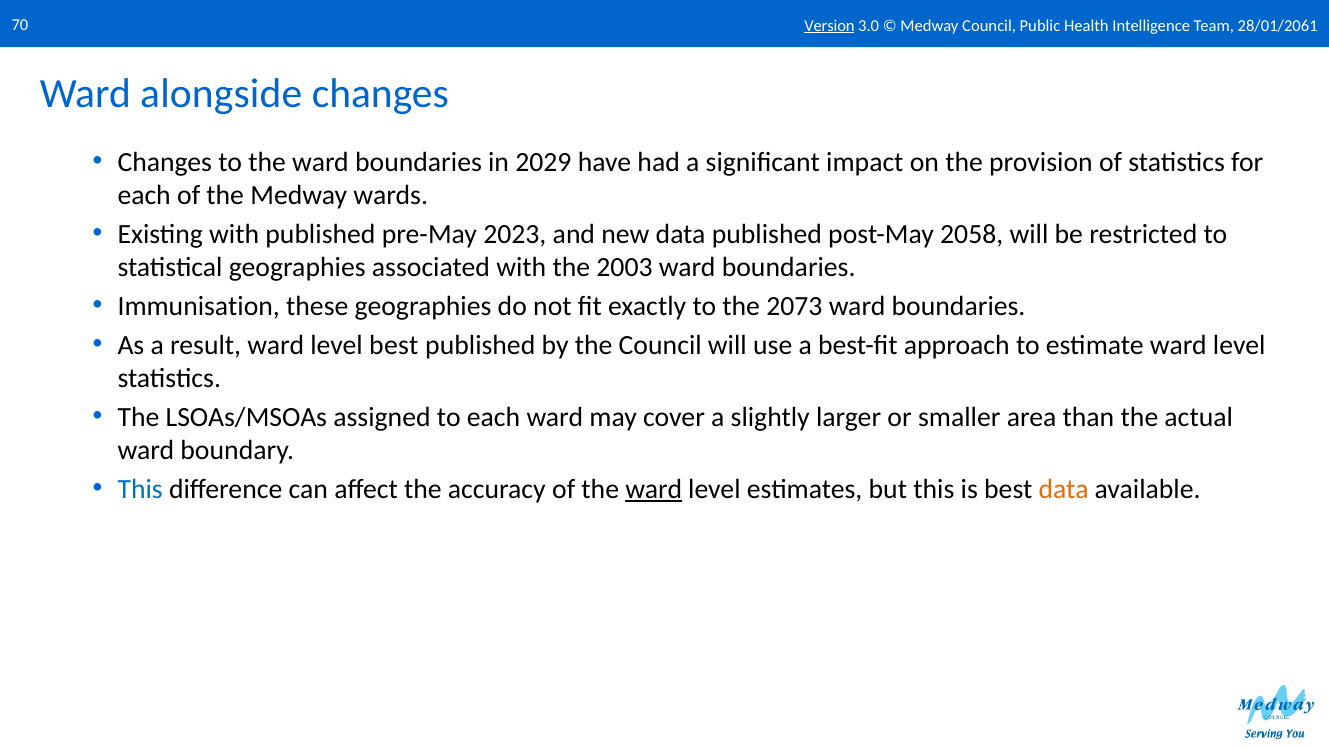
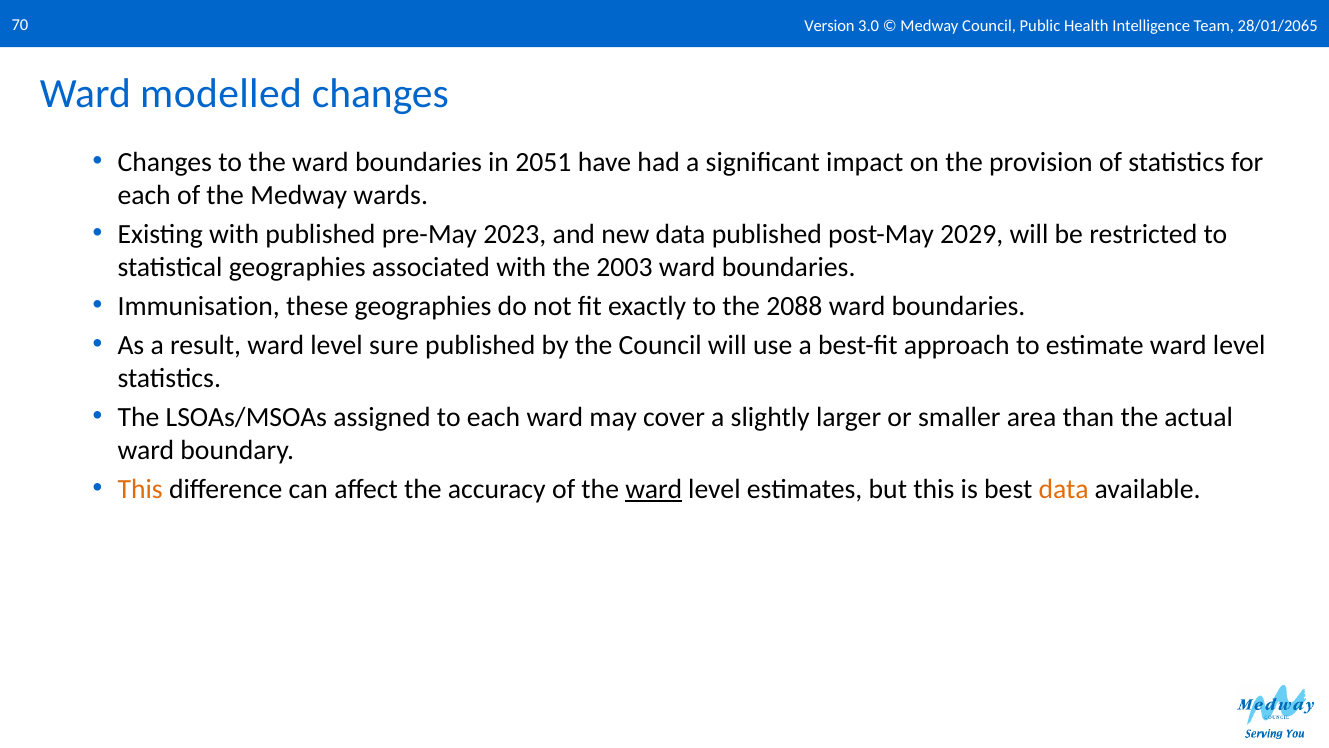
Version underline: present -> none
28/01/2061: 28/01/2061 -> 28/01/2065
alongside: alongside -> modelled
2029: 2029 -> 2051
2058: 2058 -> 2029
2073: 2073 -> 2088
level best: best -> sure
This at (140, 489) colour: blue -> orange
